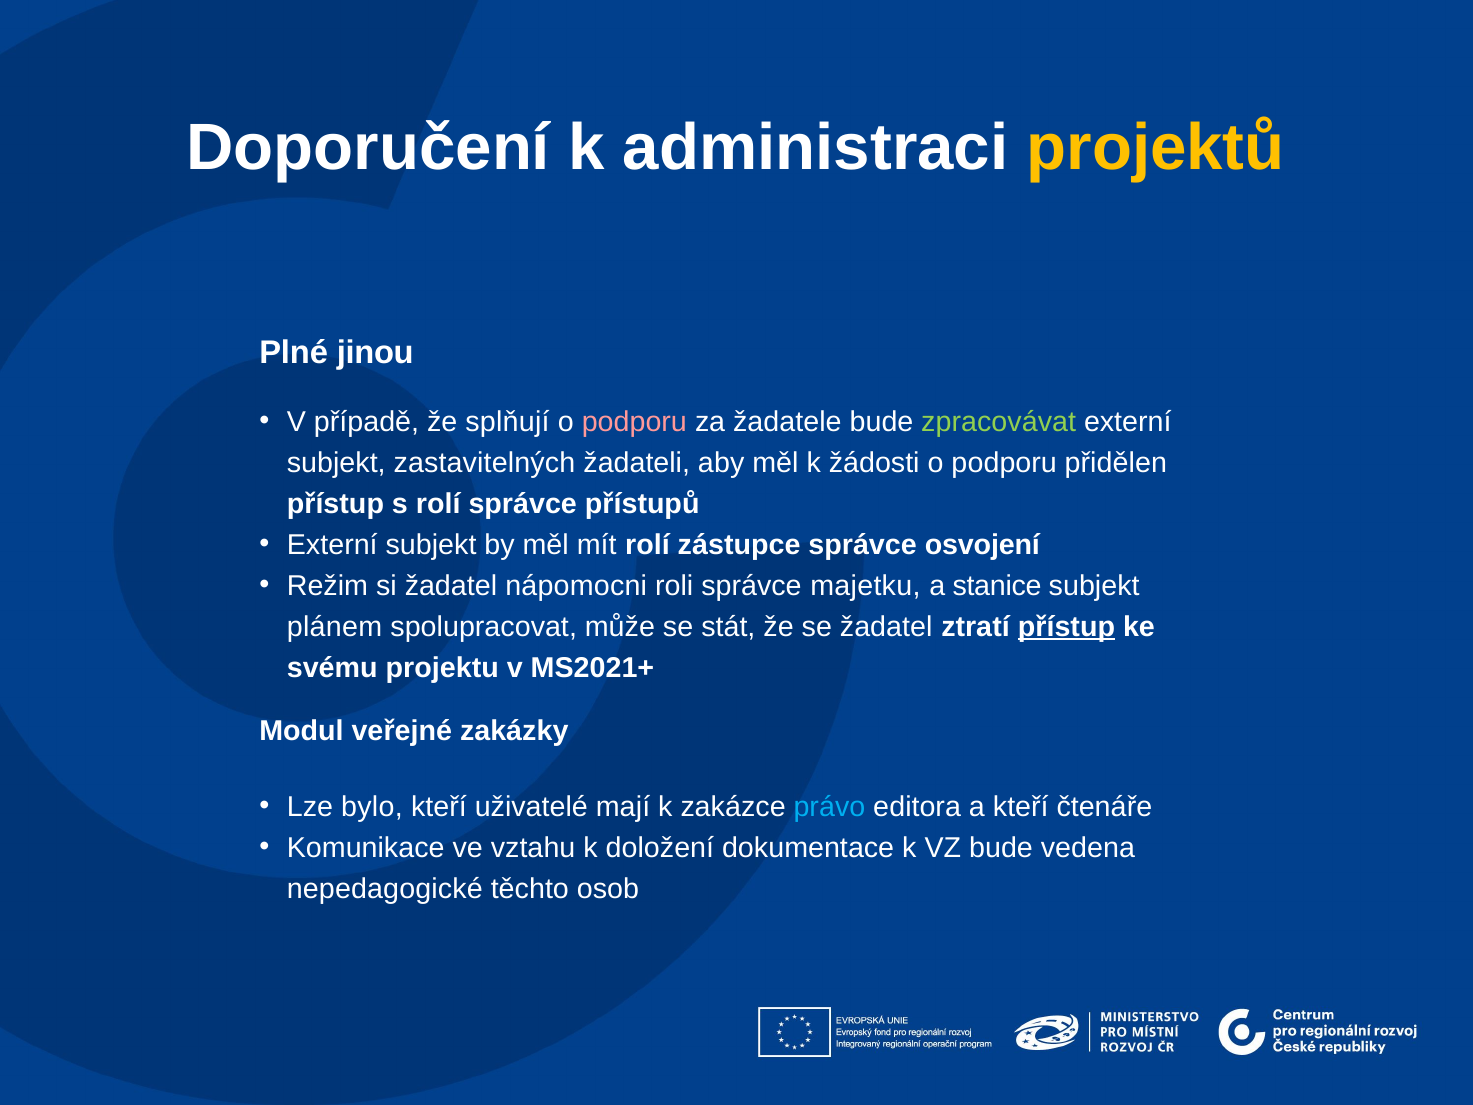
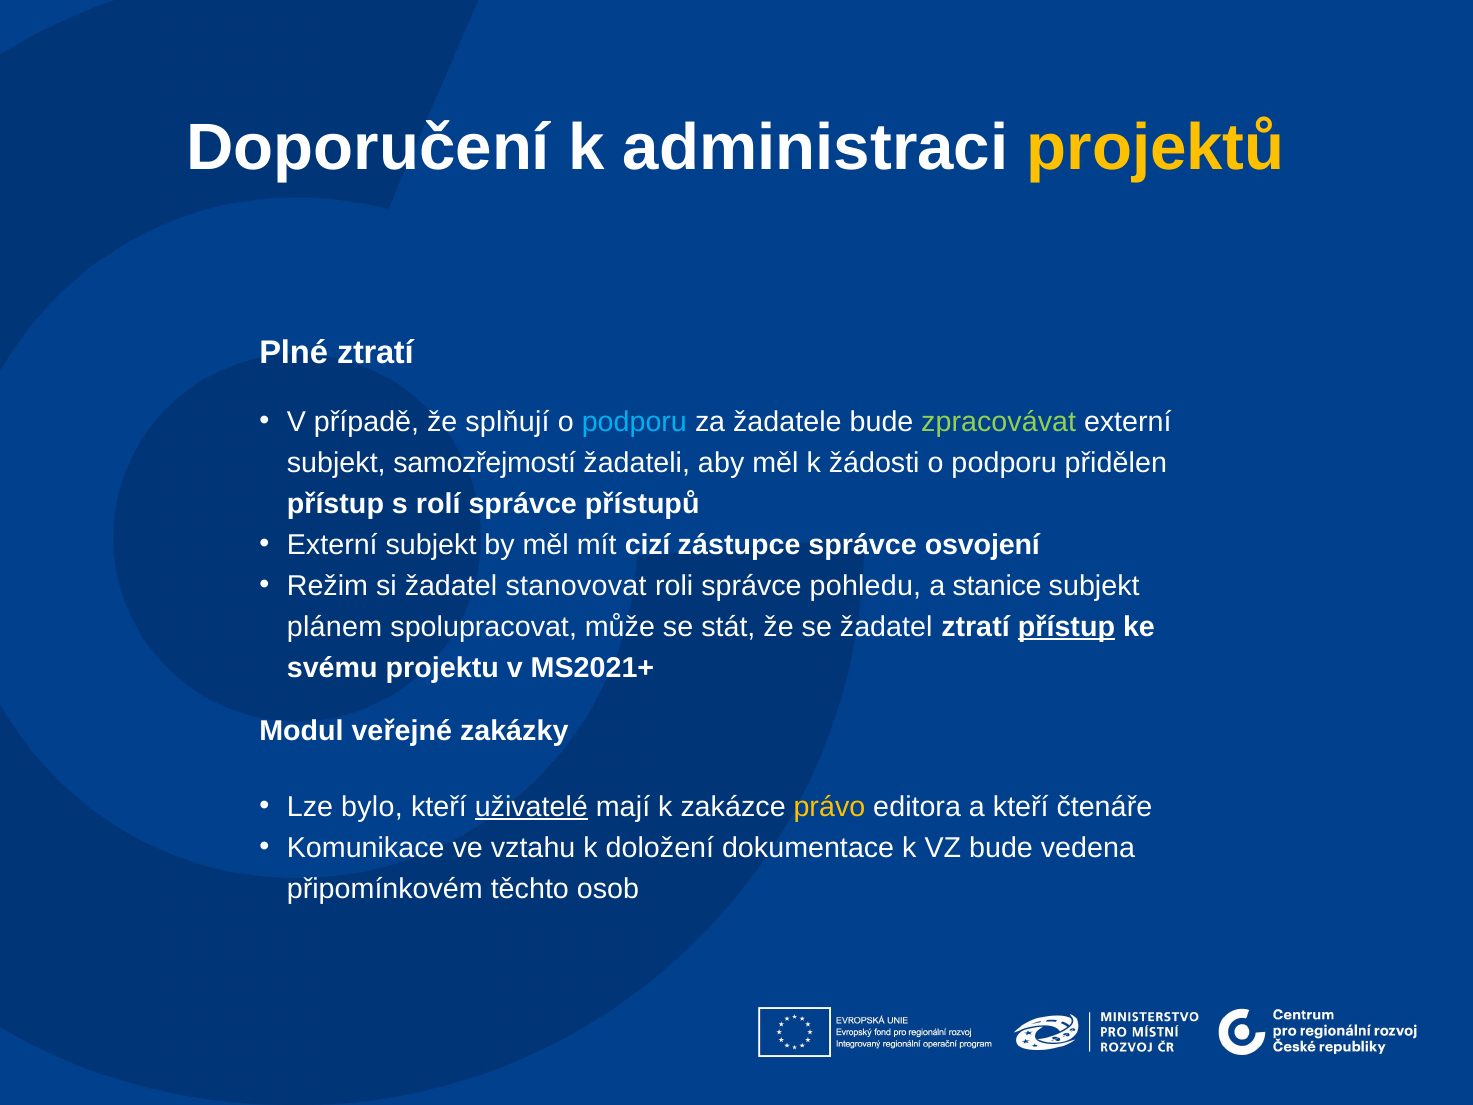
Plné jinou: jinou -> ztratí
podporu at (634, 422) colour: pink -> light blue
zastavitelných: zastavitelných -> samozřejmostí
mít rolí: rolí -> cizí
nápomocni: nápomocni -> stanovovat
majetku: majetku -> pohledu
uživatelé underline: none -> present
právo colour: light blue -> yellow
nepedagogické: nepedagogické -> připomínkovém
